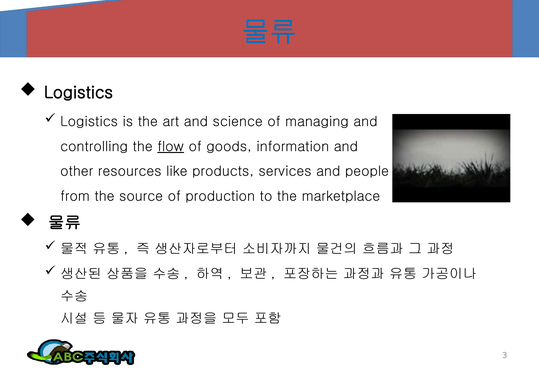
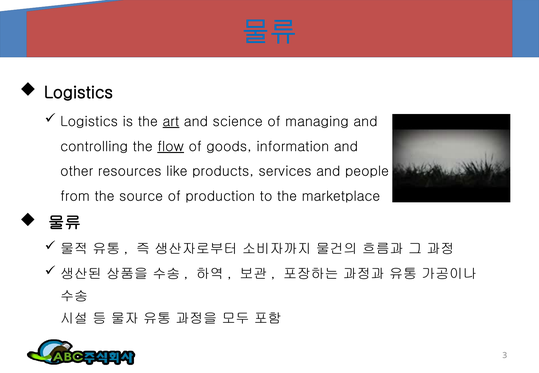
art underline: none -> present
